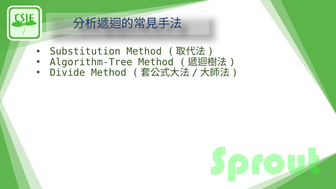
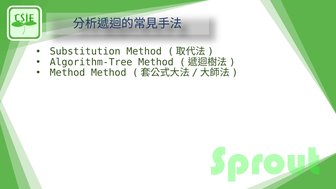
Divide at (67, 73): Divide -> Method
